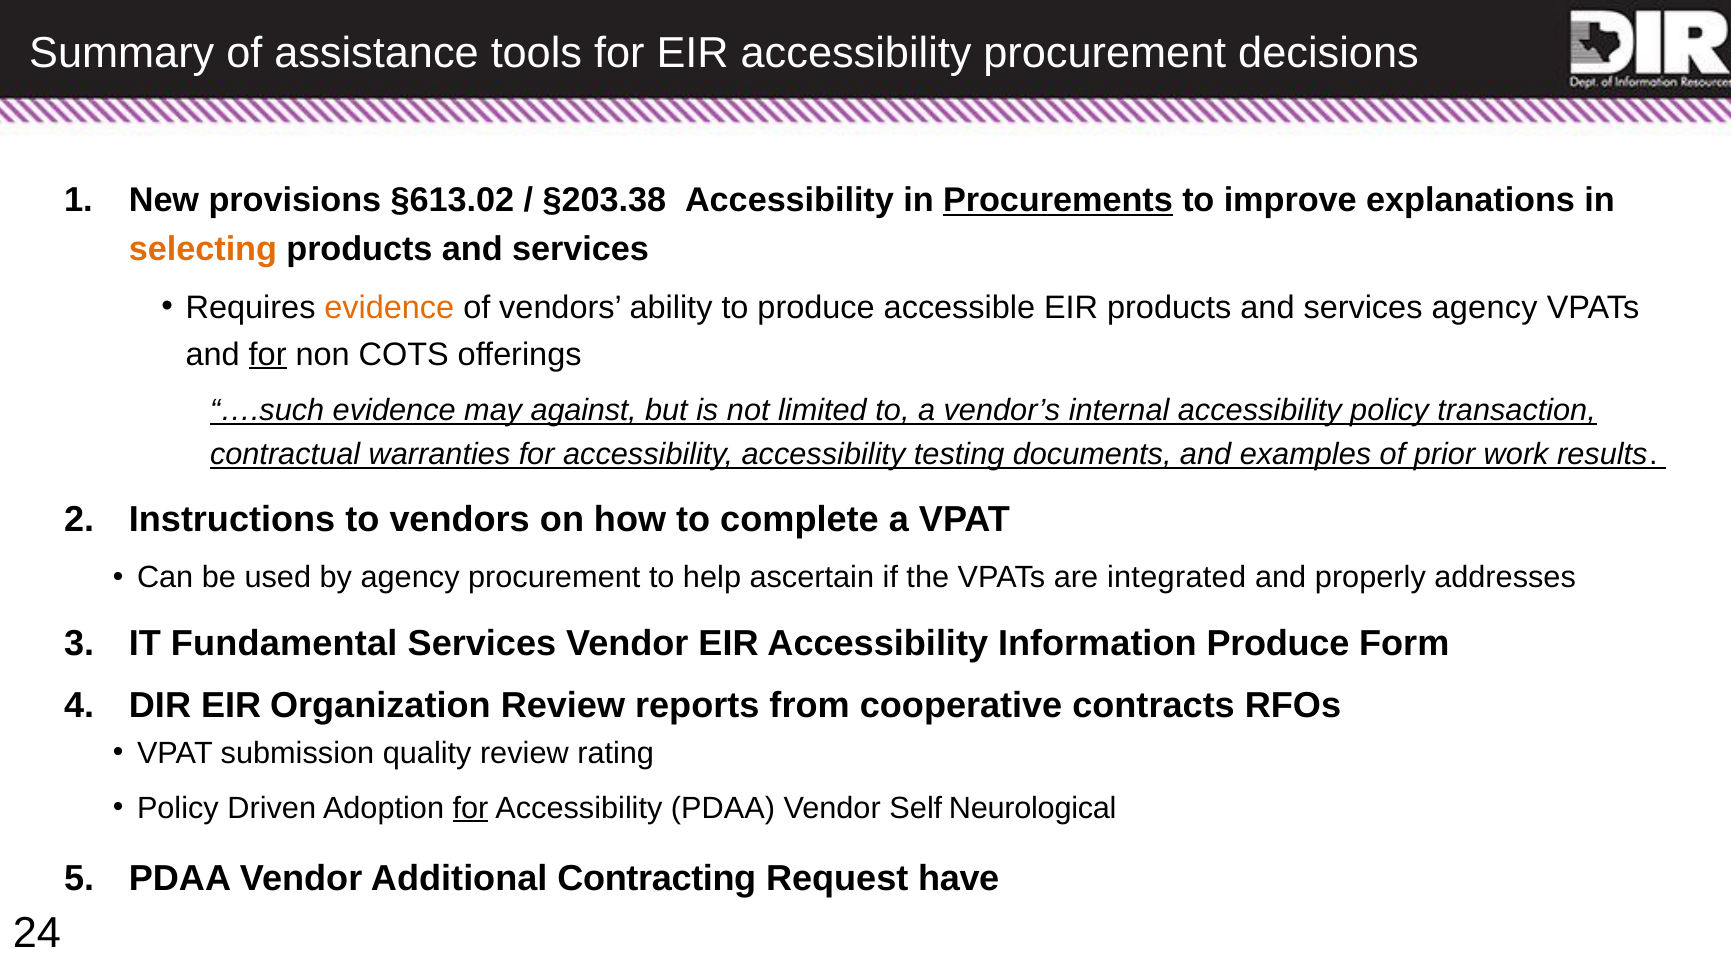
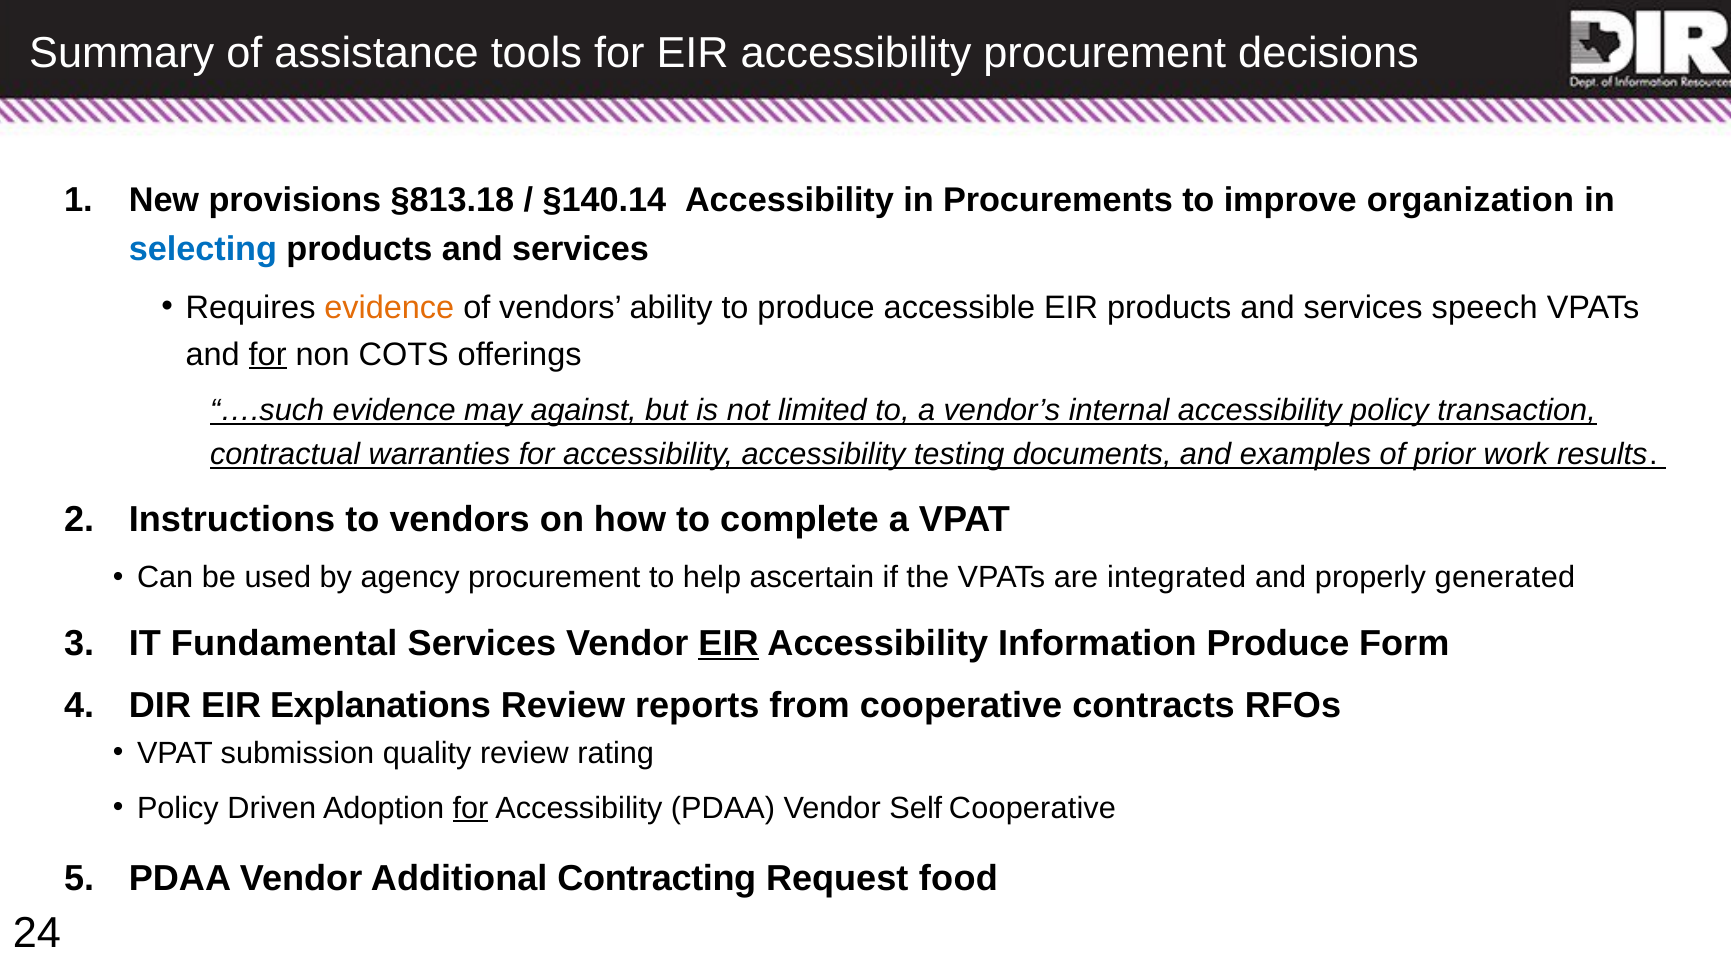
§613.02: §613.02 -> §813.18
§203.38: §203.38 -> §140.14
Procurements underline: present -> none
explanations: explanations -> organization
selecting colour: orange -> blue
services agency: agency -> speech
addresses: addresses -> generated
EIR at (729, 643) underline: none -> present
Organization: Organization -> Explanations
Self Neurological: Neurological -> Cooperative
have: have -> food
